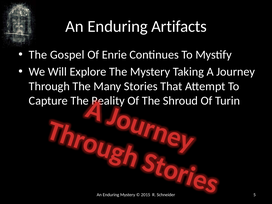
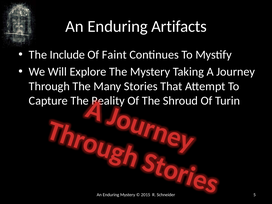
Gospel: Gospel -> Include
Enrie: Enrie -> Faint
